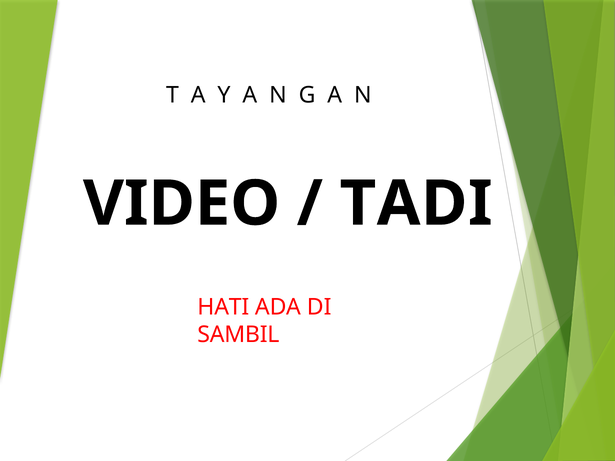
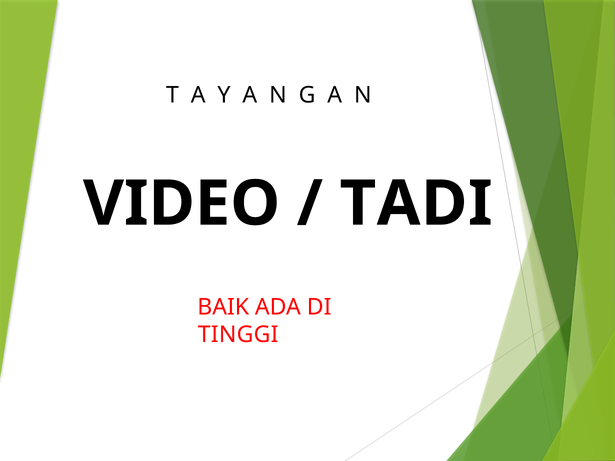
HATI: HATI -> BAIK
SAMBIL: SAMBIL -> TINGGI
